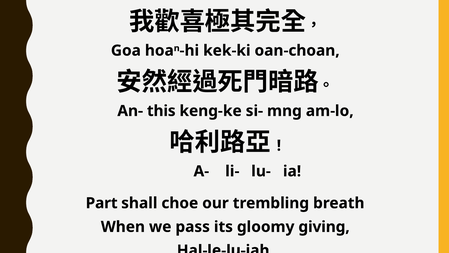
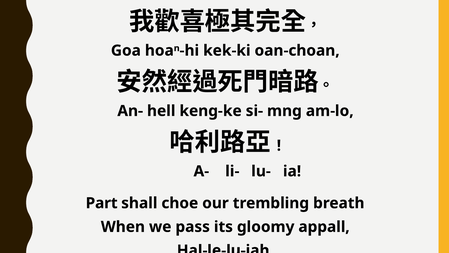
this: this -> hell
giving: giving -> appall
